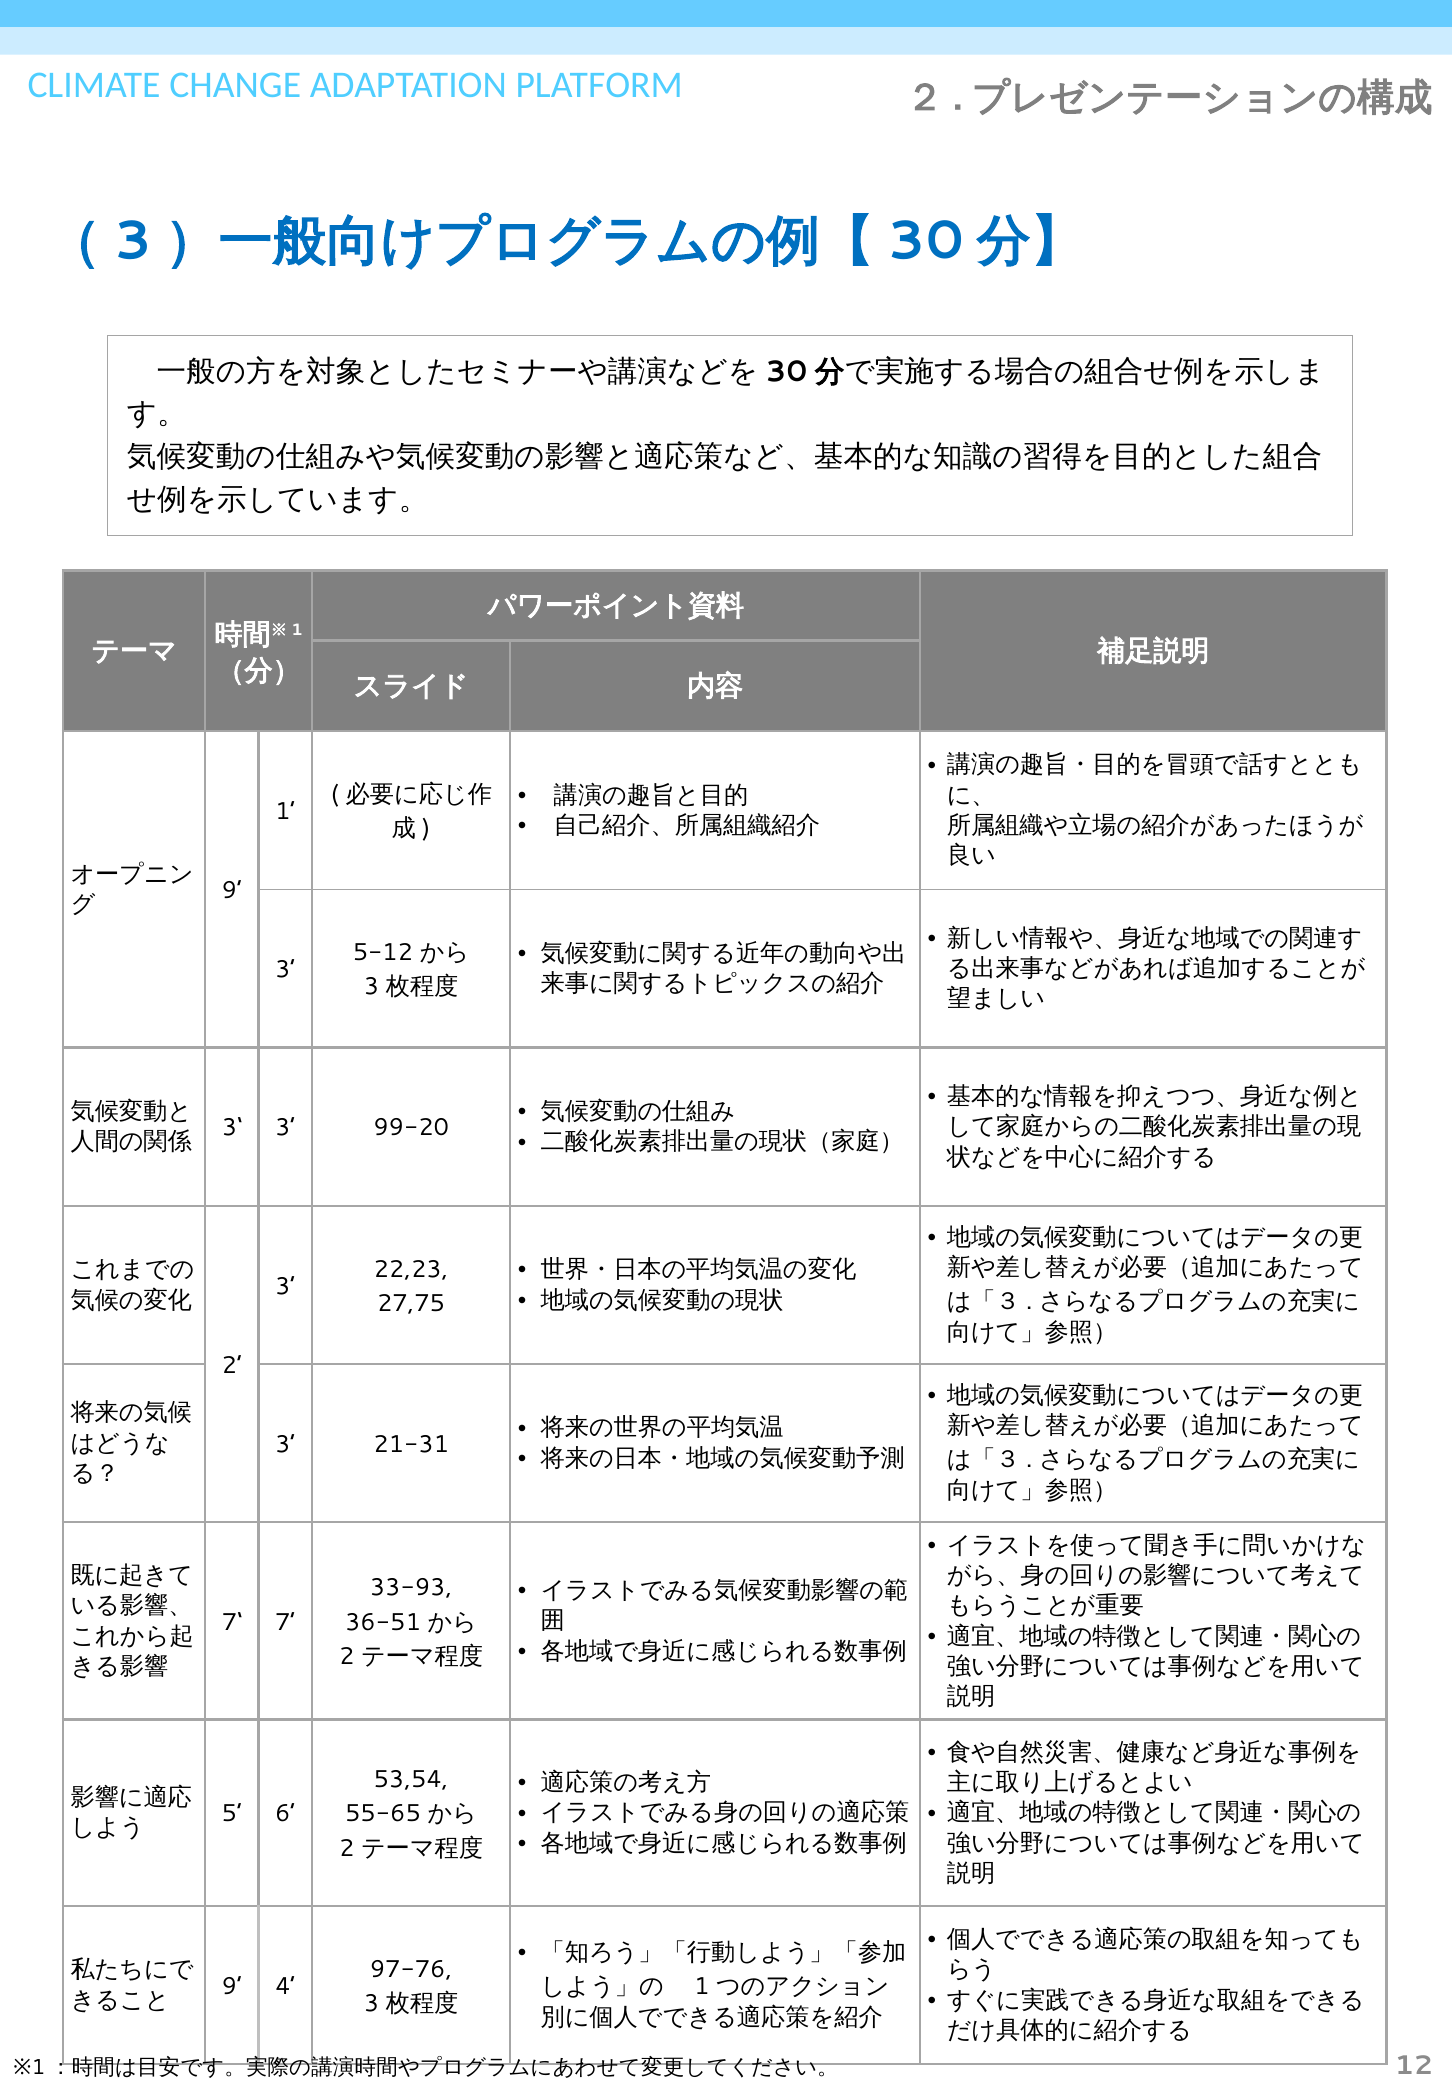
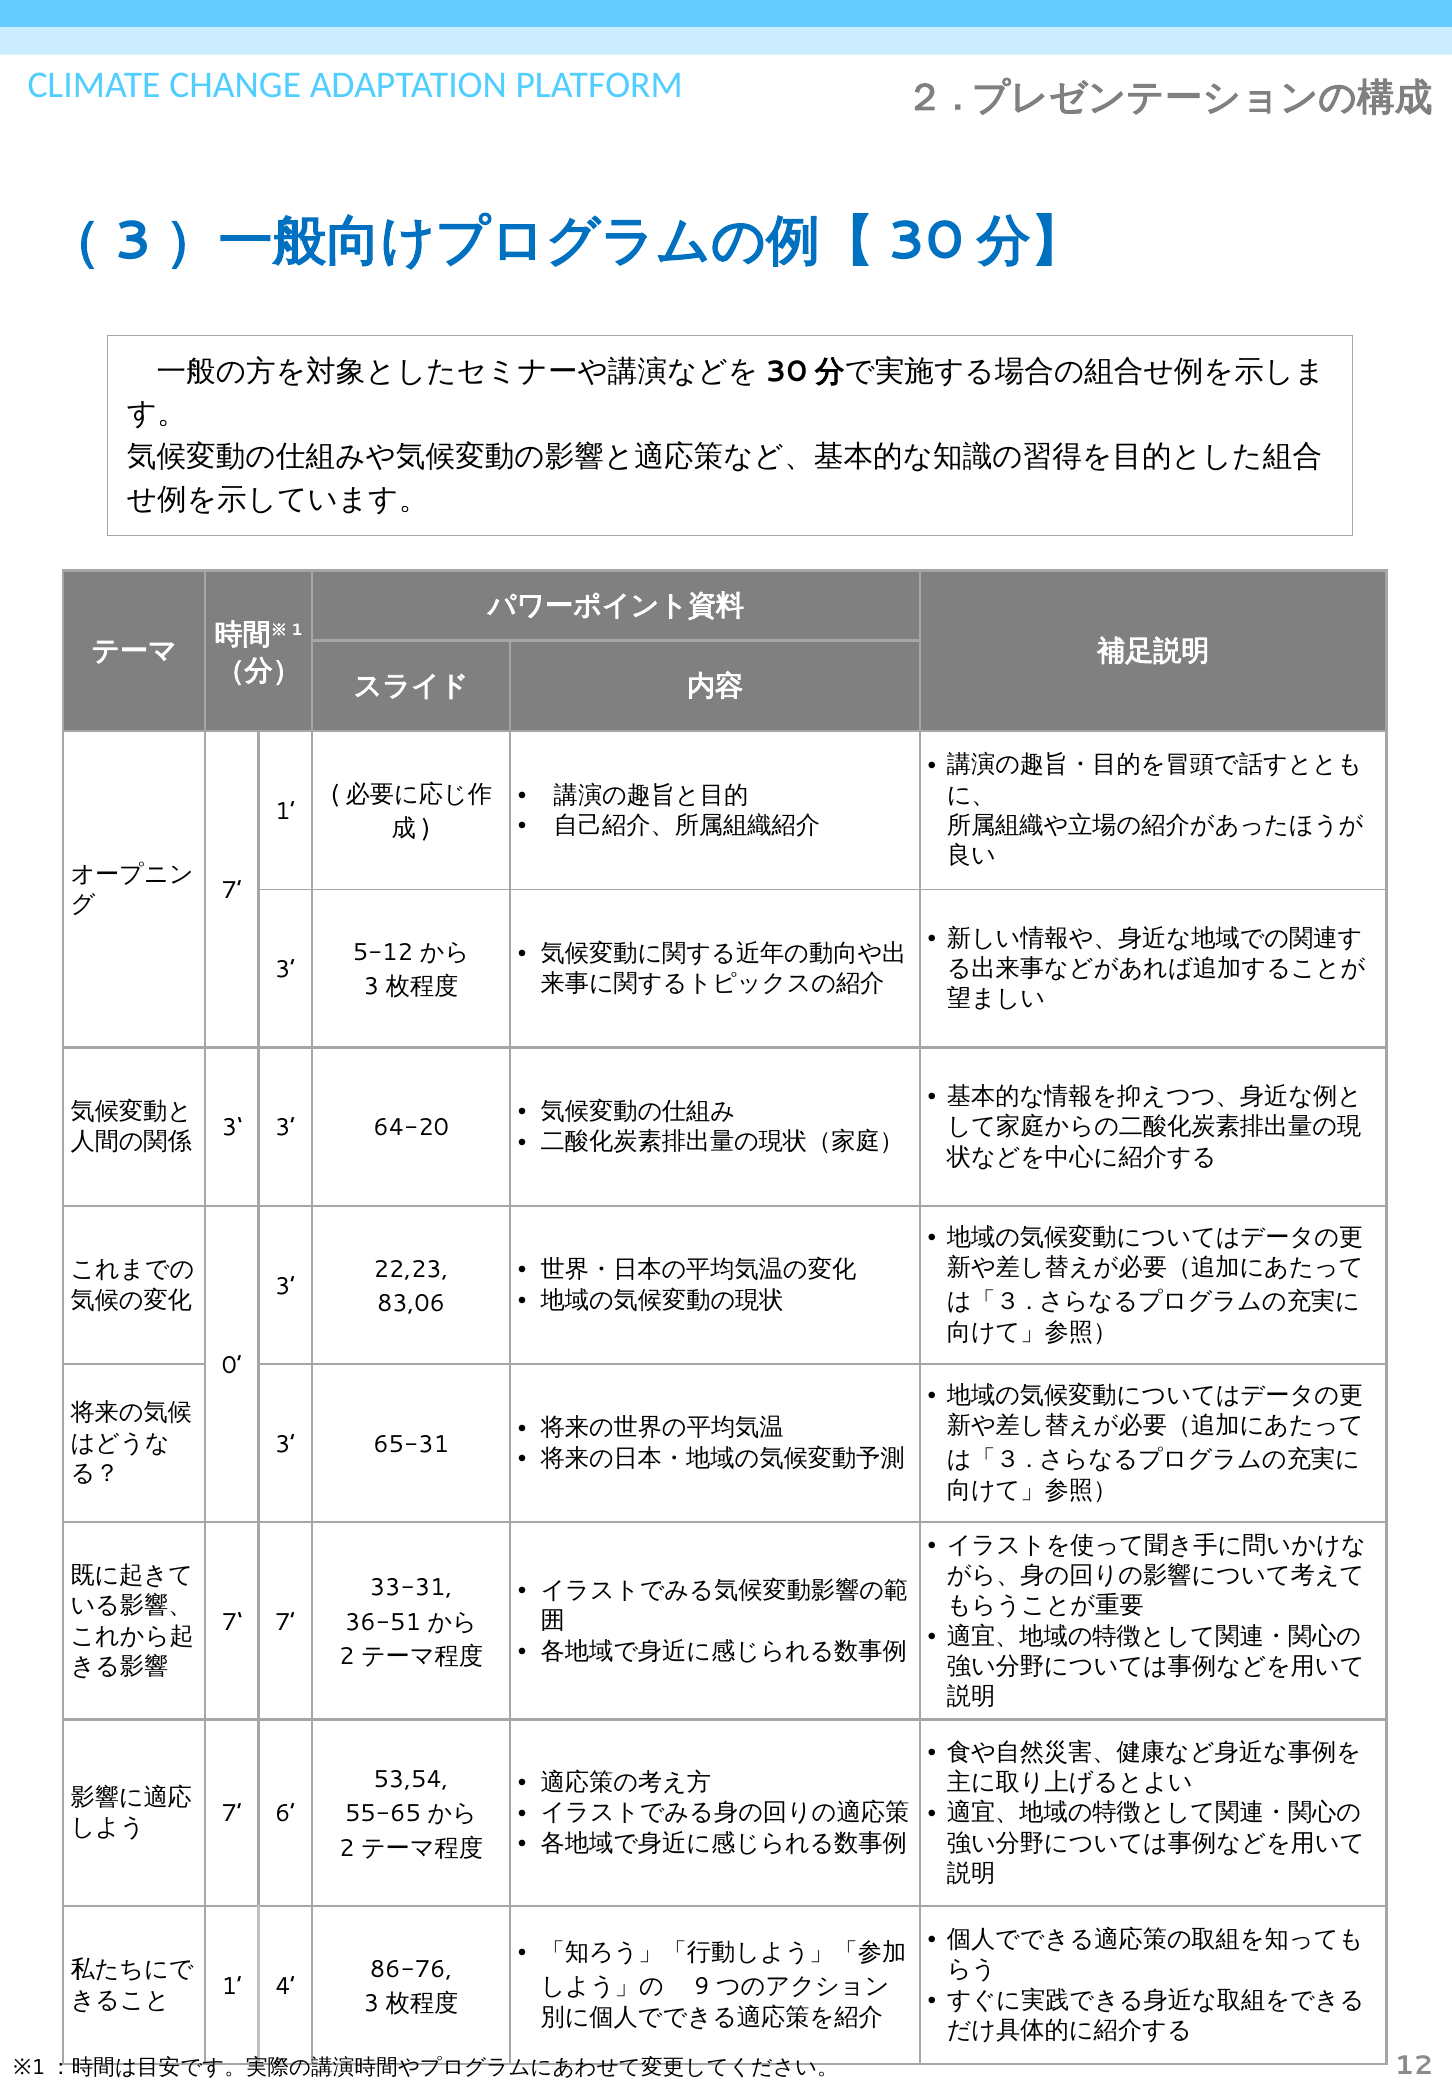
9 at (232, 890): 9 -> 7
99-20: 99-20 -> 64-20
27,75: 27,75 -> 83,06
2 at (232, 1365): 2 -> 0
21-31: 21-31 -> 65-31
33-93: 33-93 -> 33-31
5 at (232, 1813): 5 -> 7
97-76: 97-76 -> 86-76
9 at (232, 1986): 9 -> 1
1 at (702, 1986): 1 -> 9
